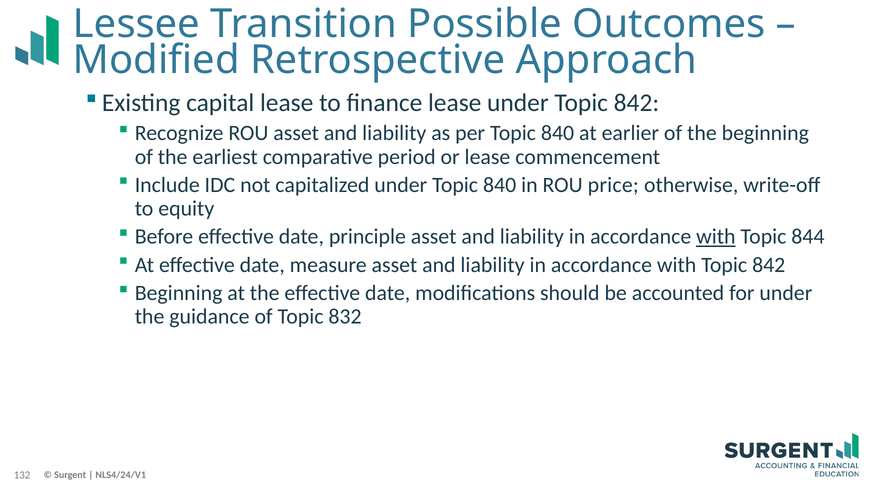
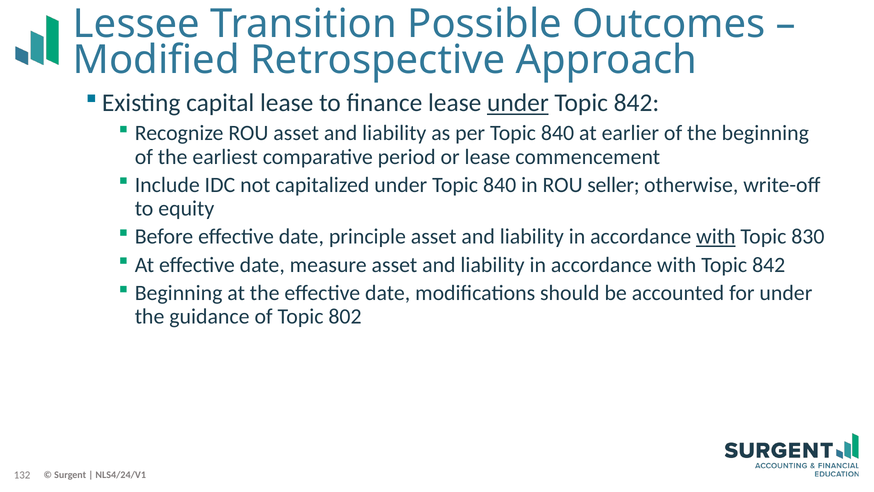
under at (518, 103) underline: none -> present
price: price -> seller
844: 844 -> 830
832: 832 -> 802
